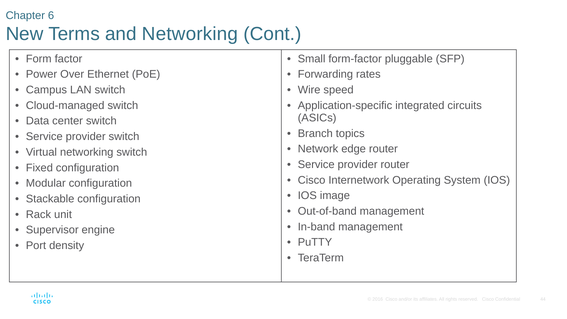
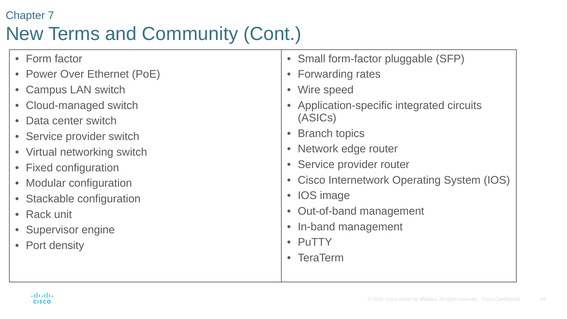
6: 6 -> 7
and Networking: Networking -> Community
